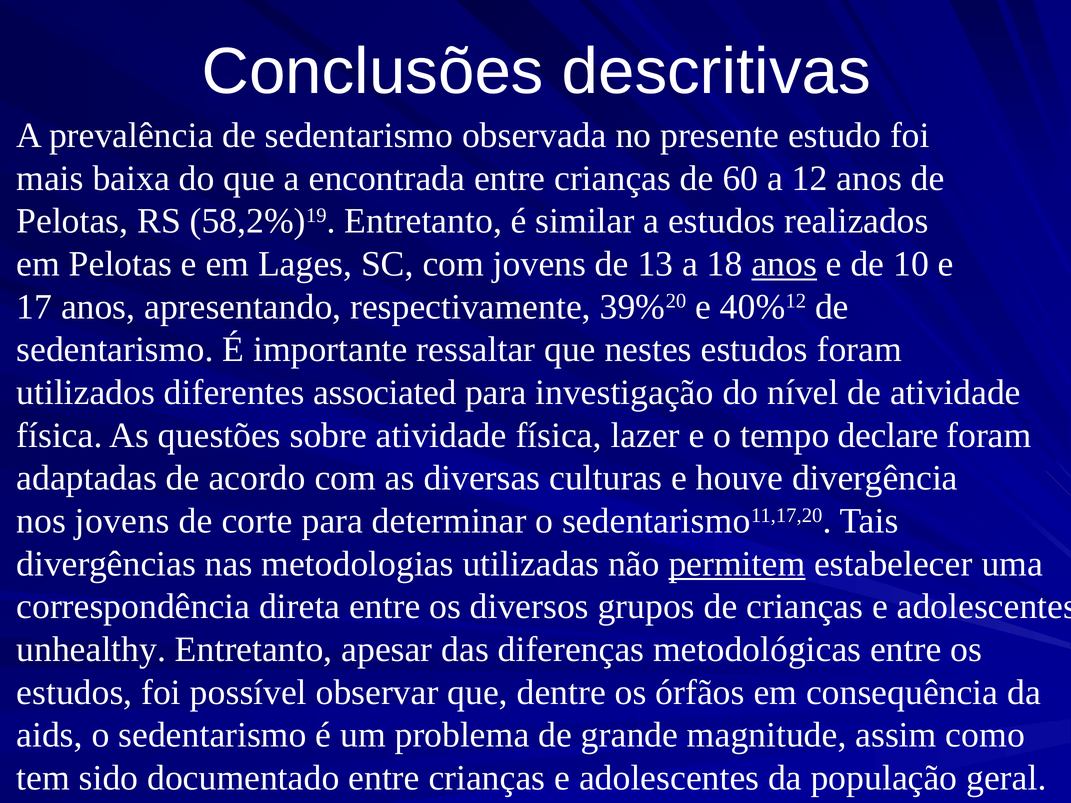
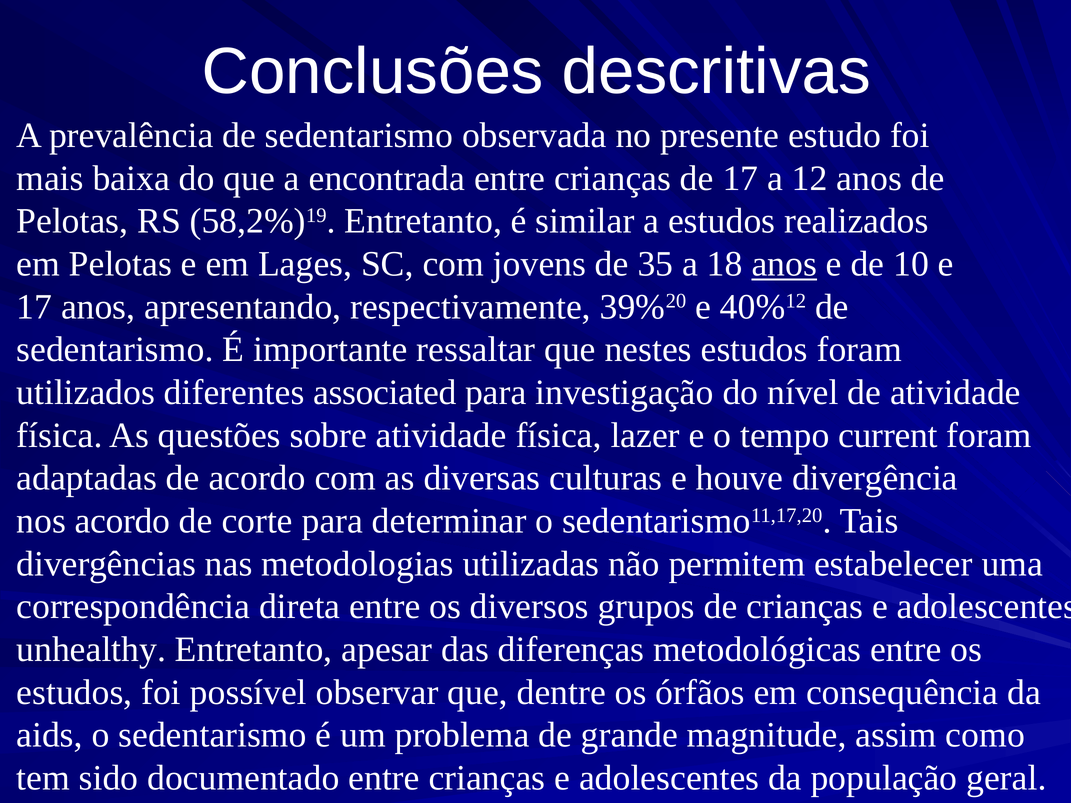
de 60: 60 -> 17
13: 13 -> 35
declare: declare -> current
nos jovens: jovens -> acordo
permitem underline: present -> none
